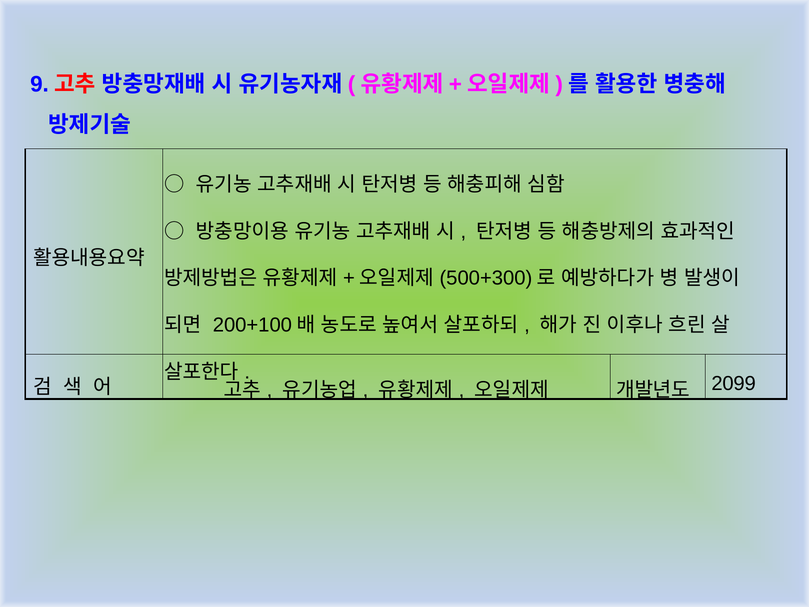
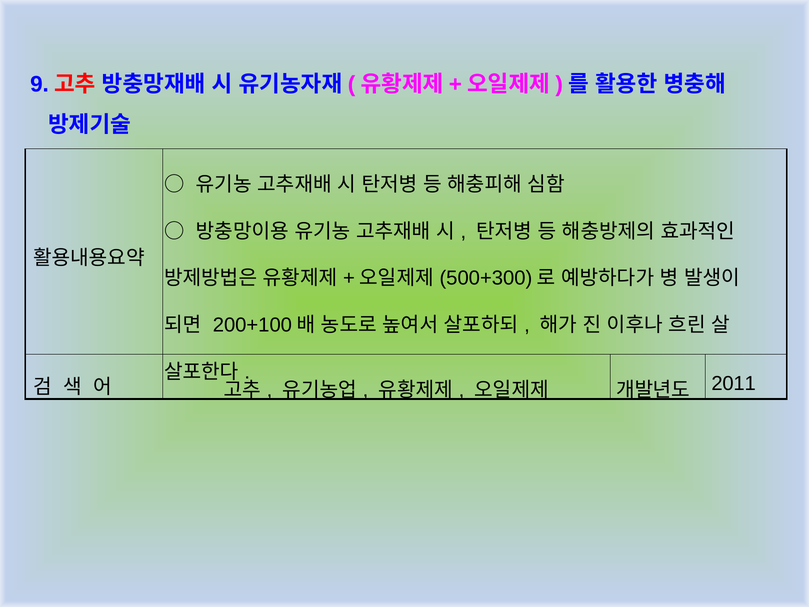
2099: 2099 -> 2011
